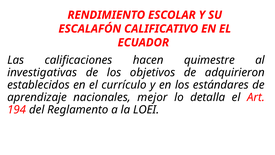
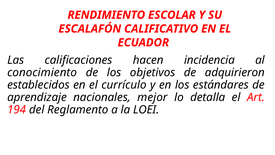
quimestre: quimestre -> incidencia
investigativas: investigativas -> conocimiento
